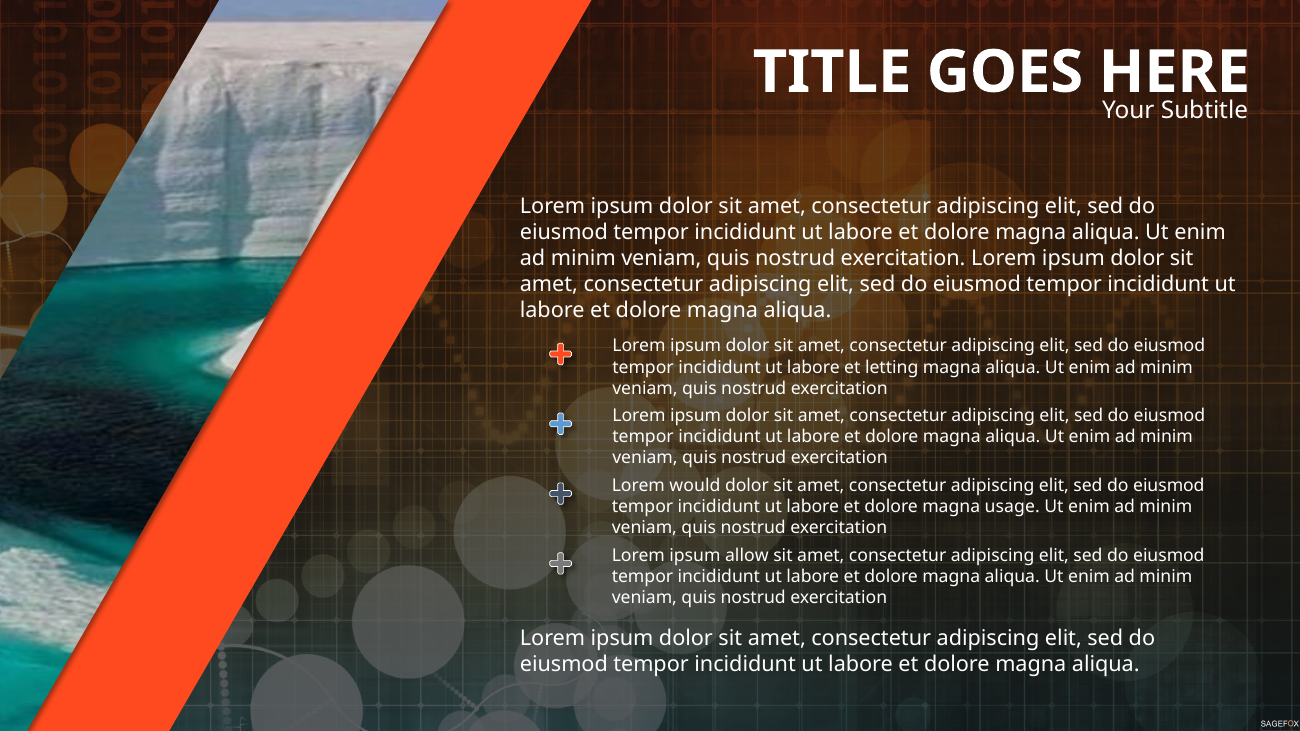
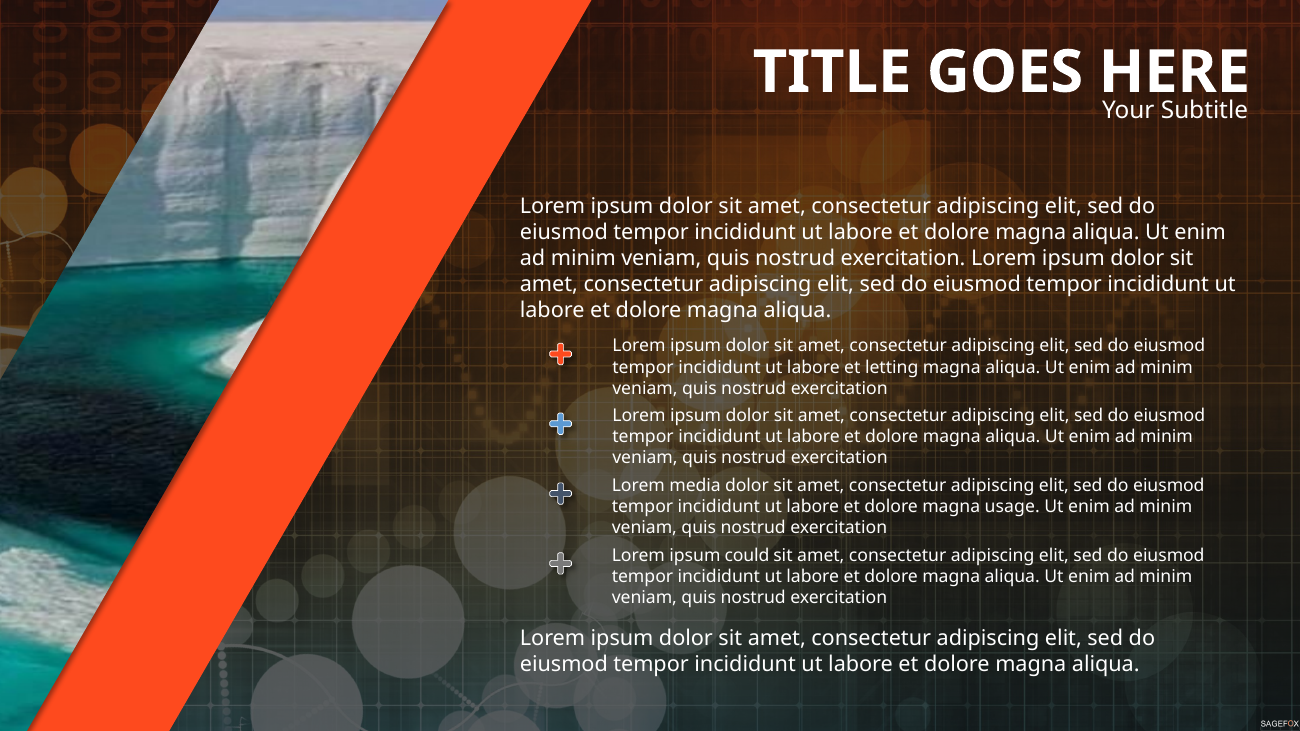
would: would -> media
allow: allow -> could
